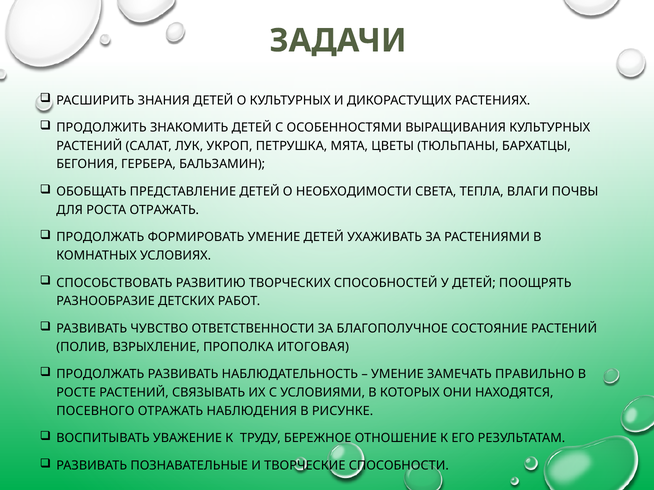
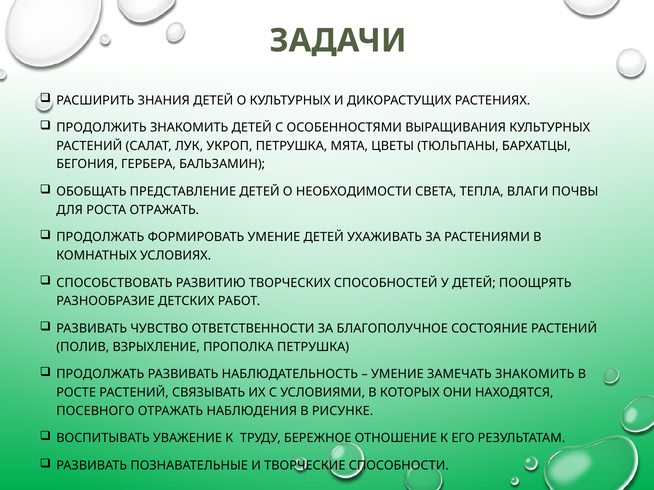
ПРОПОЛКА ИТОГОВАЯ: ИТОГОВАЯ -> ПЕТРУШКА
ЗАМЕЧАТЬ ПРАВИЛЬНО: ПРАВИЛЬНО -> ЗНАКОМИТЬ
